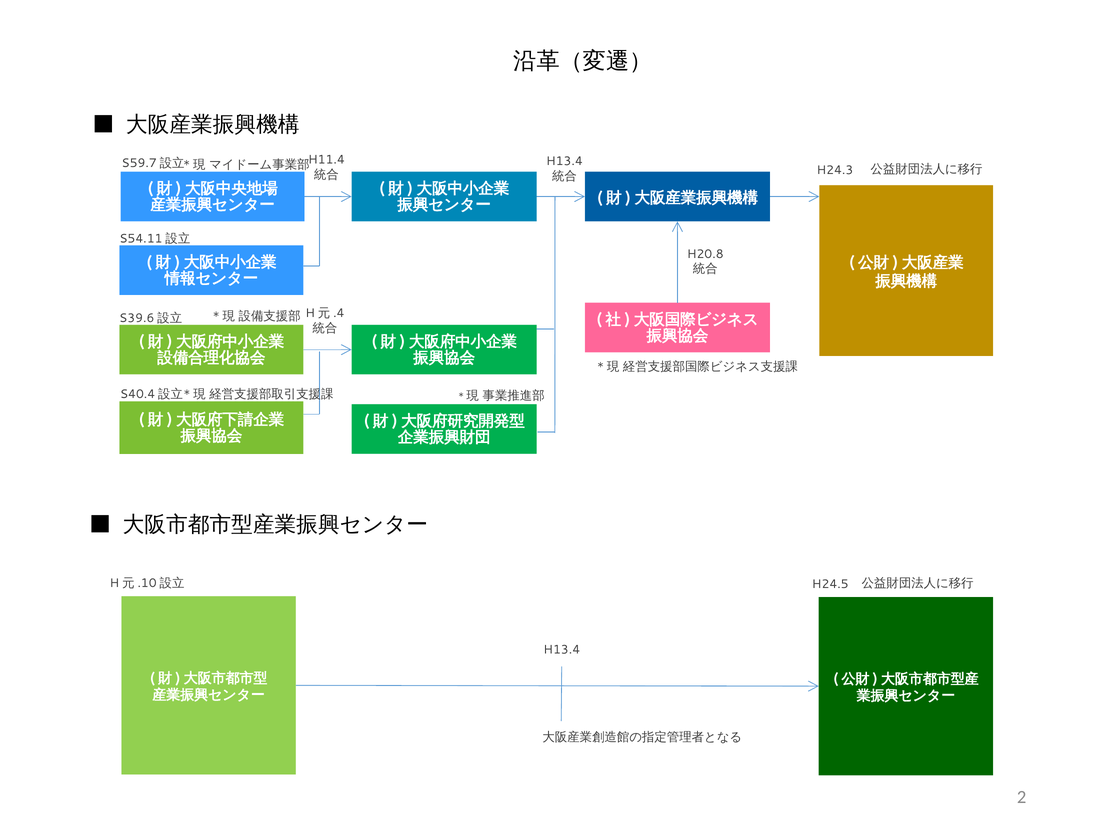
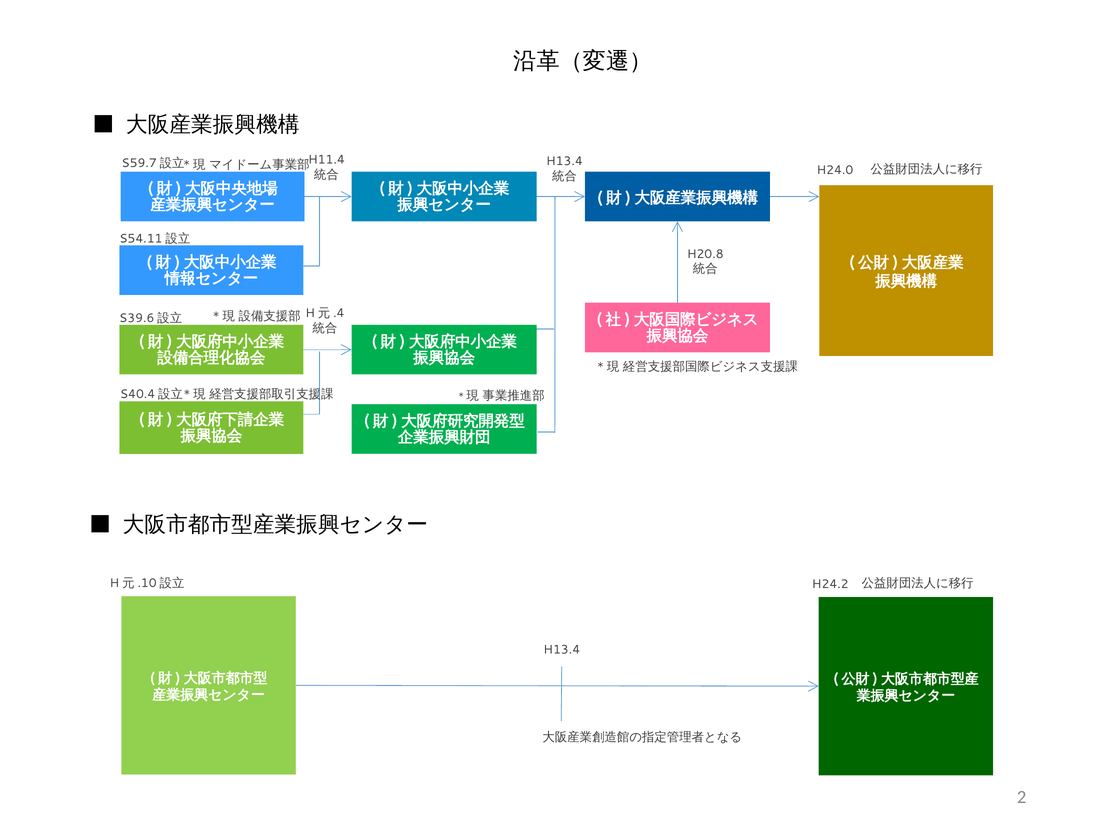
H24.3: H24.3 -> H24.0
H24.5: H24.5 -> H24.2
